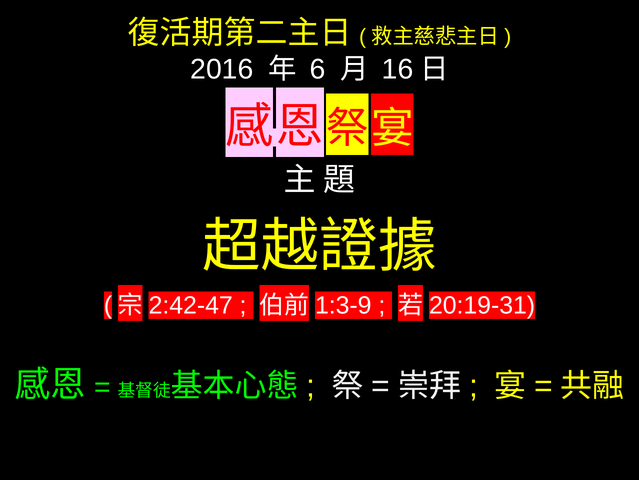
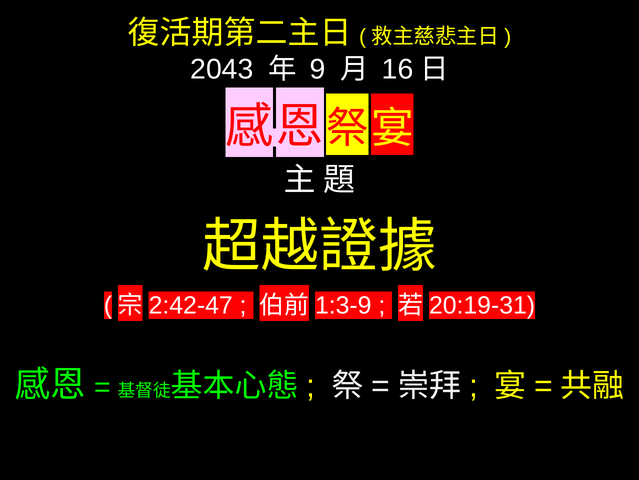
2016: 2016 -> 2043
6: 6 -> 9
